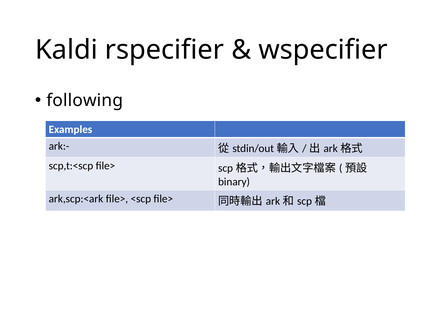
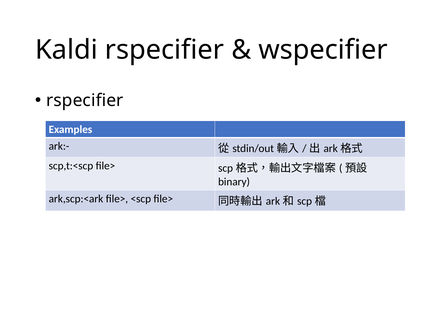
following at (85, 100): following -> rspecifier
